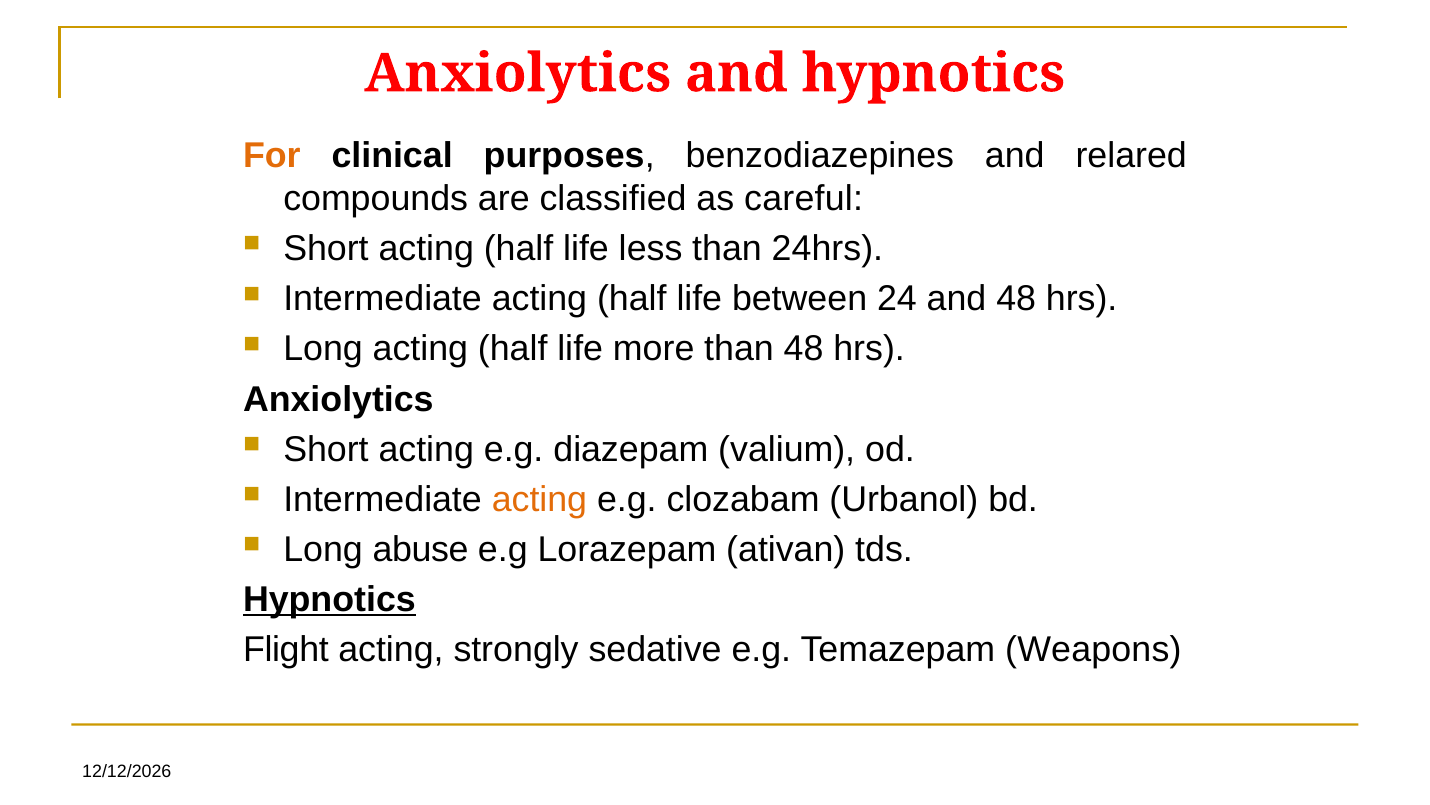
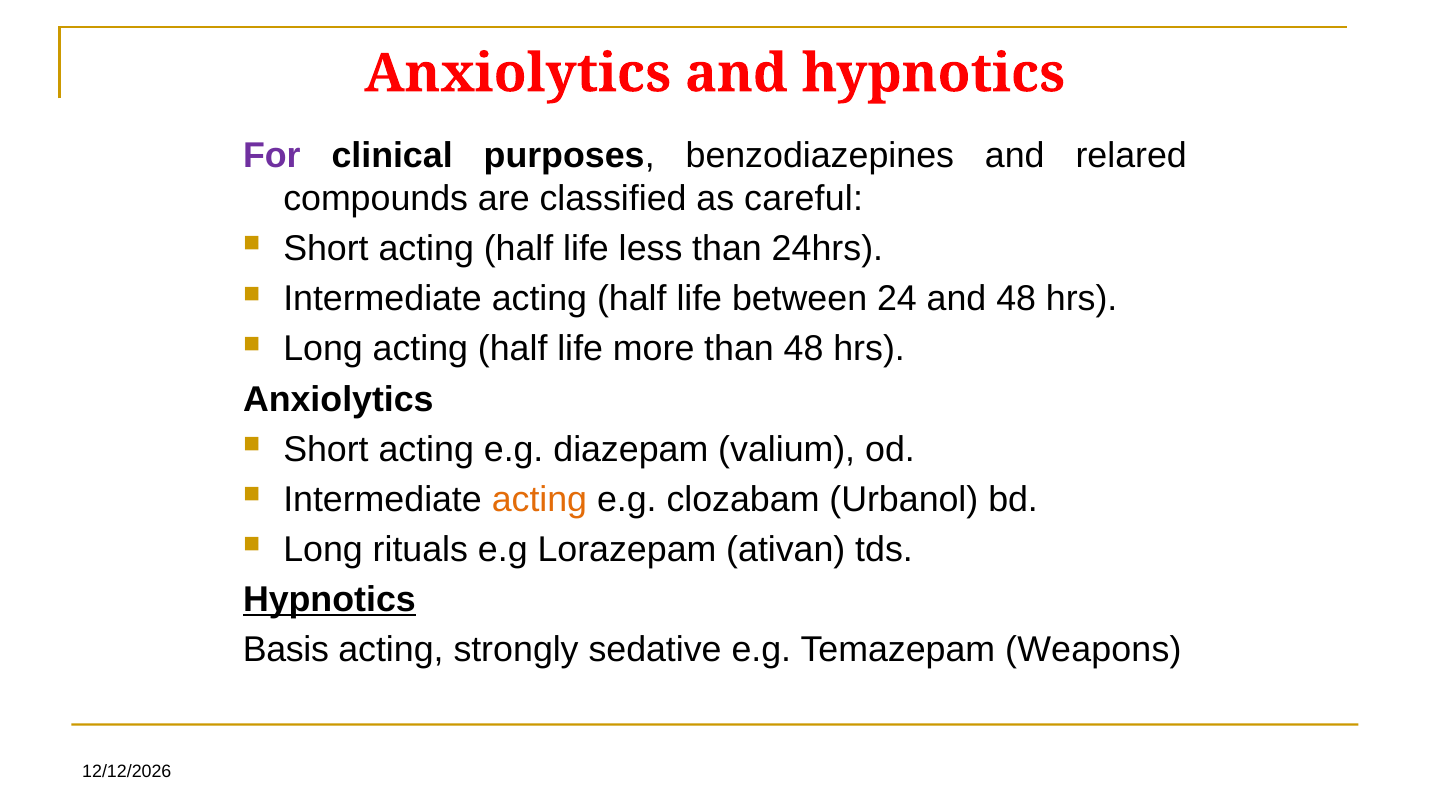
For colour: orange -> purple
abuse: abuse -> rituals
Flight: Flight -> Basis
